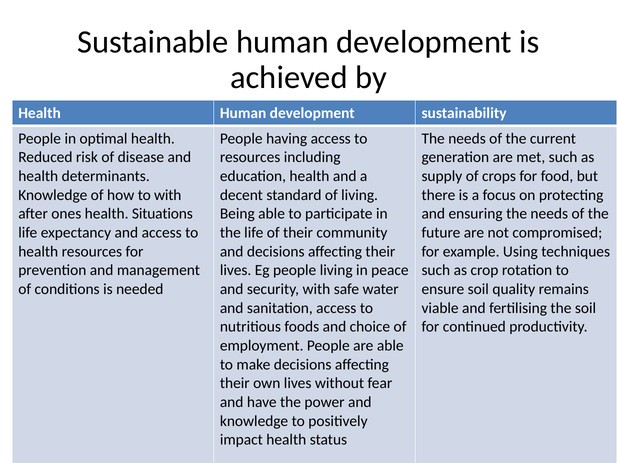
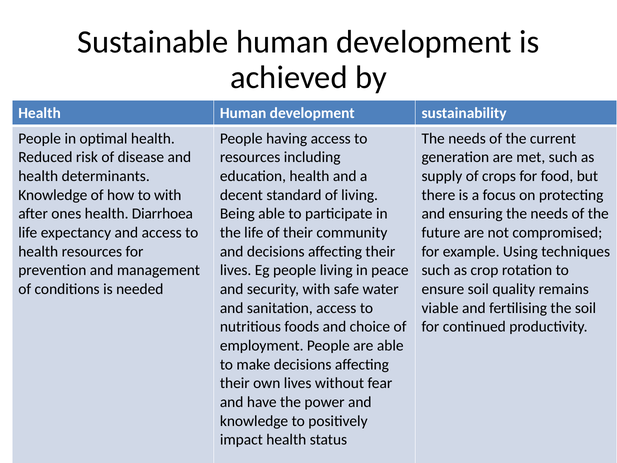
Situations: Situations -> Diarrhoea
